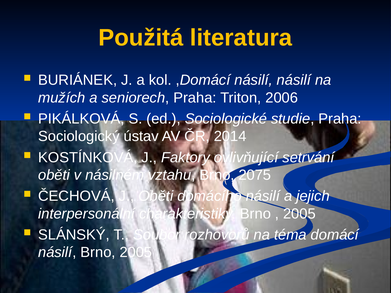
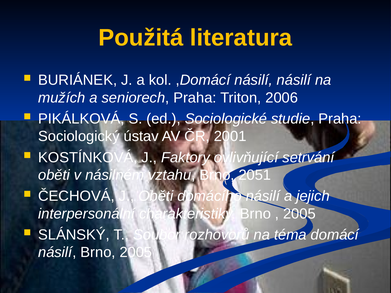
2014: 2014 -> 2001
2075: 2075 -> 2051
